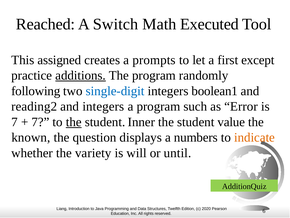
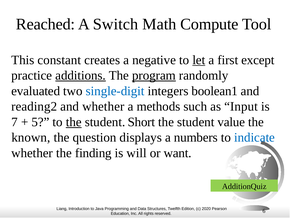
Executed: Executed -> Compute
assigned: assigned -> constant
prompts: prompts -> negative
let underline: none -> present
program at (154, 75) underline: none -> present
following: following -> evaluated
and integers: integers -> whether
a program: program -> methods
Error: Error -> Input
7 at (40, 122): 7 -> 5
Inner: Inner -> Short
indicate colour: orange -> blue
variety: variety -> finding
until: until -> want
